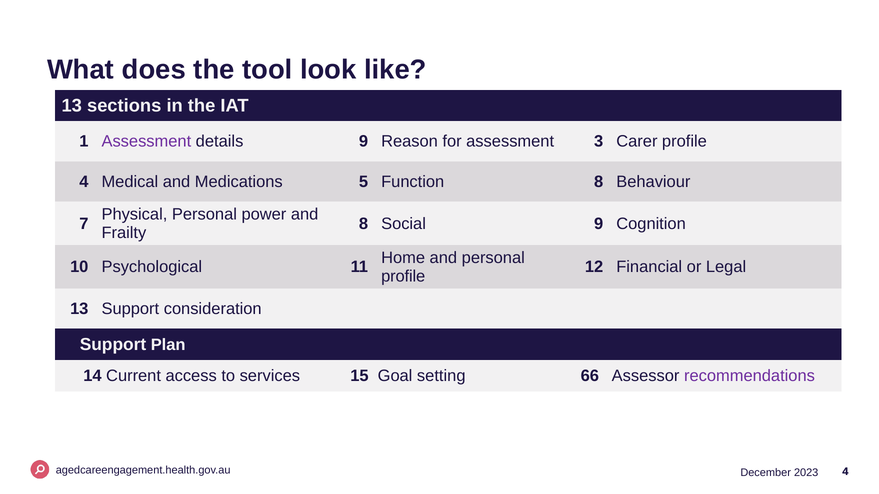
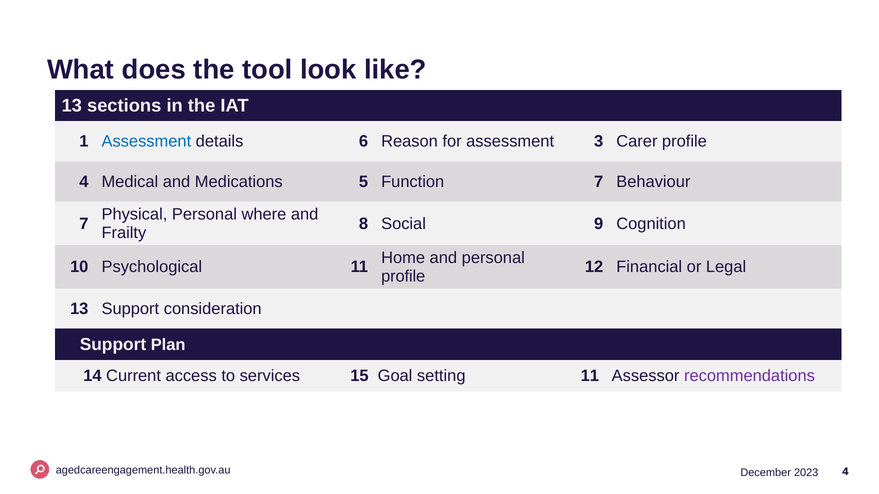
Assessment at (146, 142) colour: purple -> blue
details 9: 9 -> 6
Function 8: 8 -> 7
power: power -> where
setting 66: 66 -> 11
